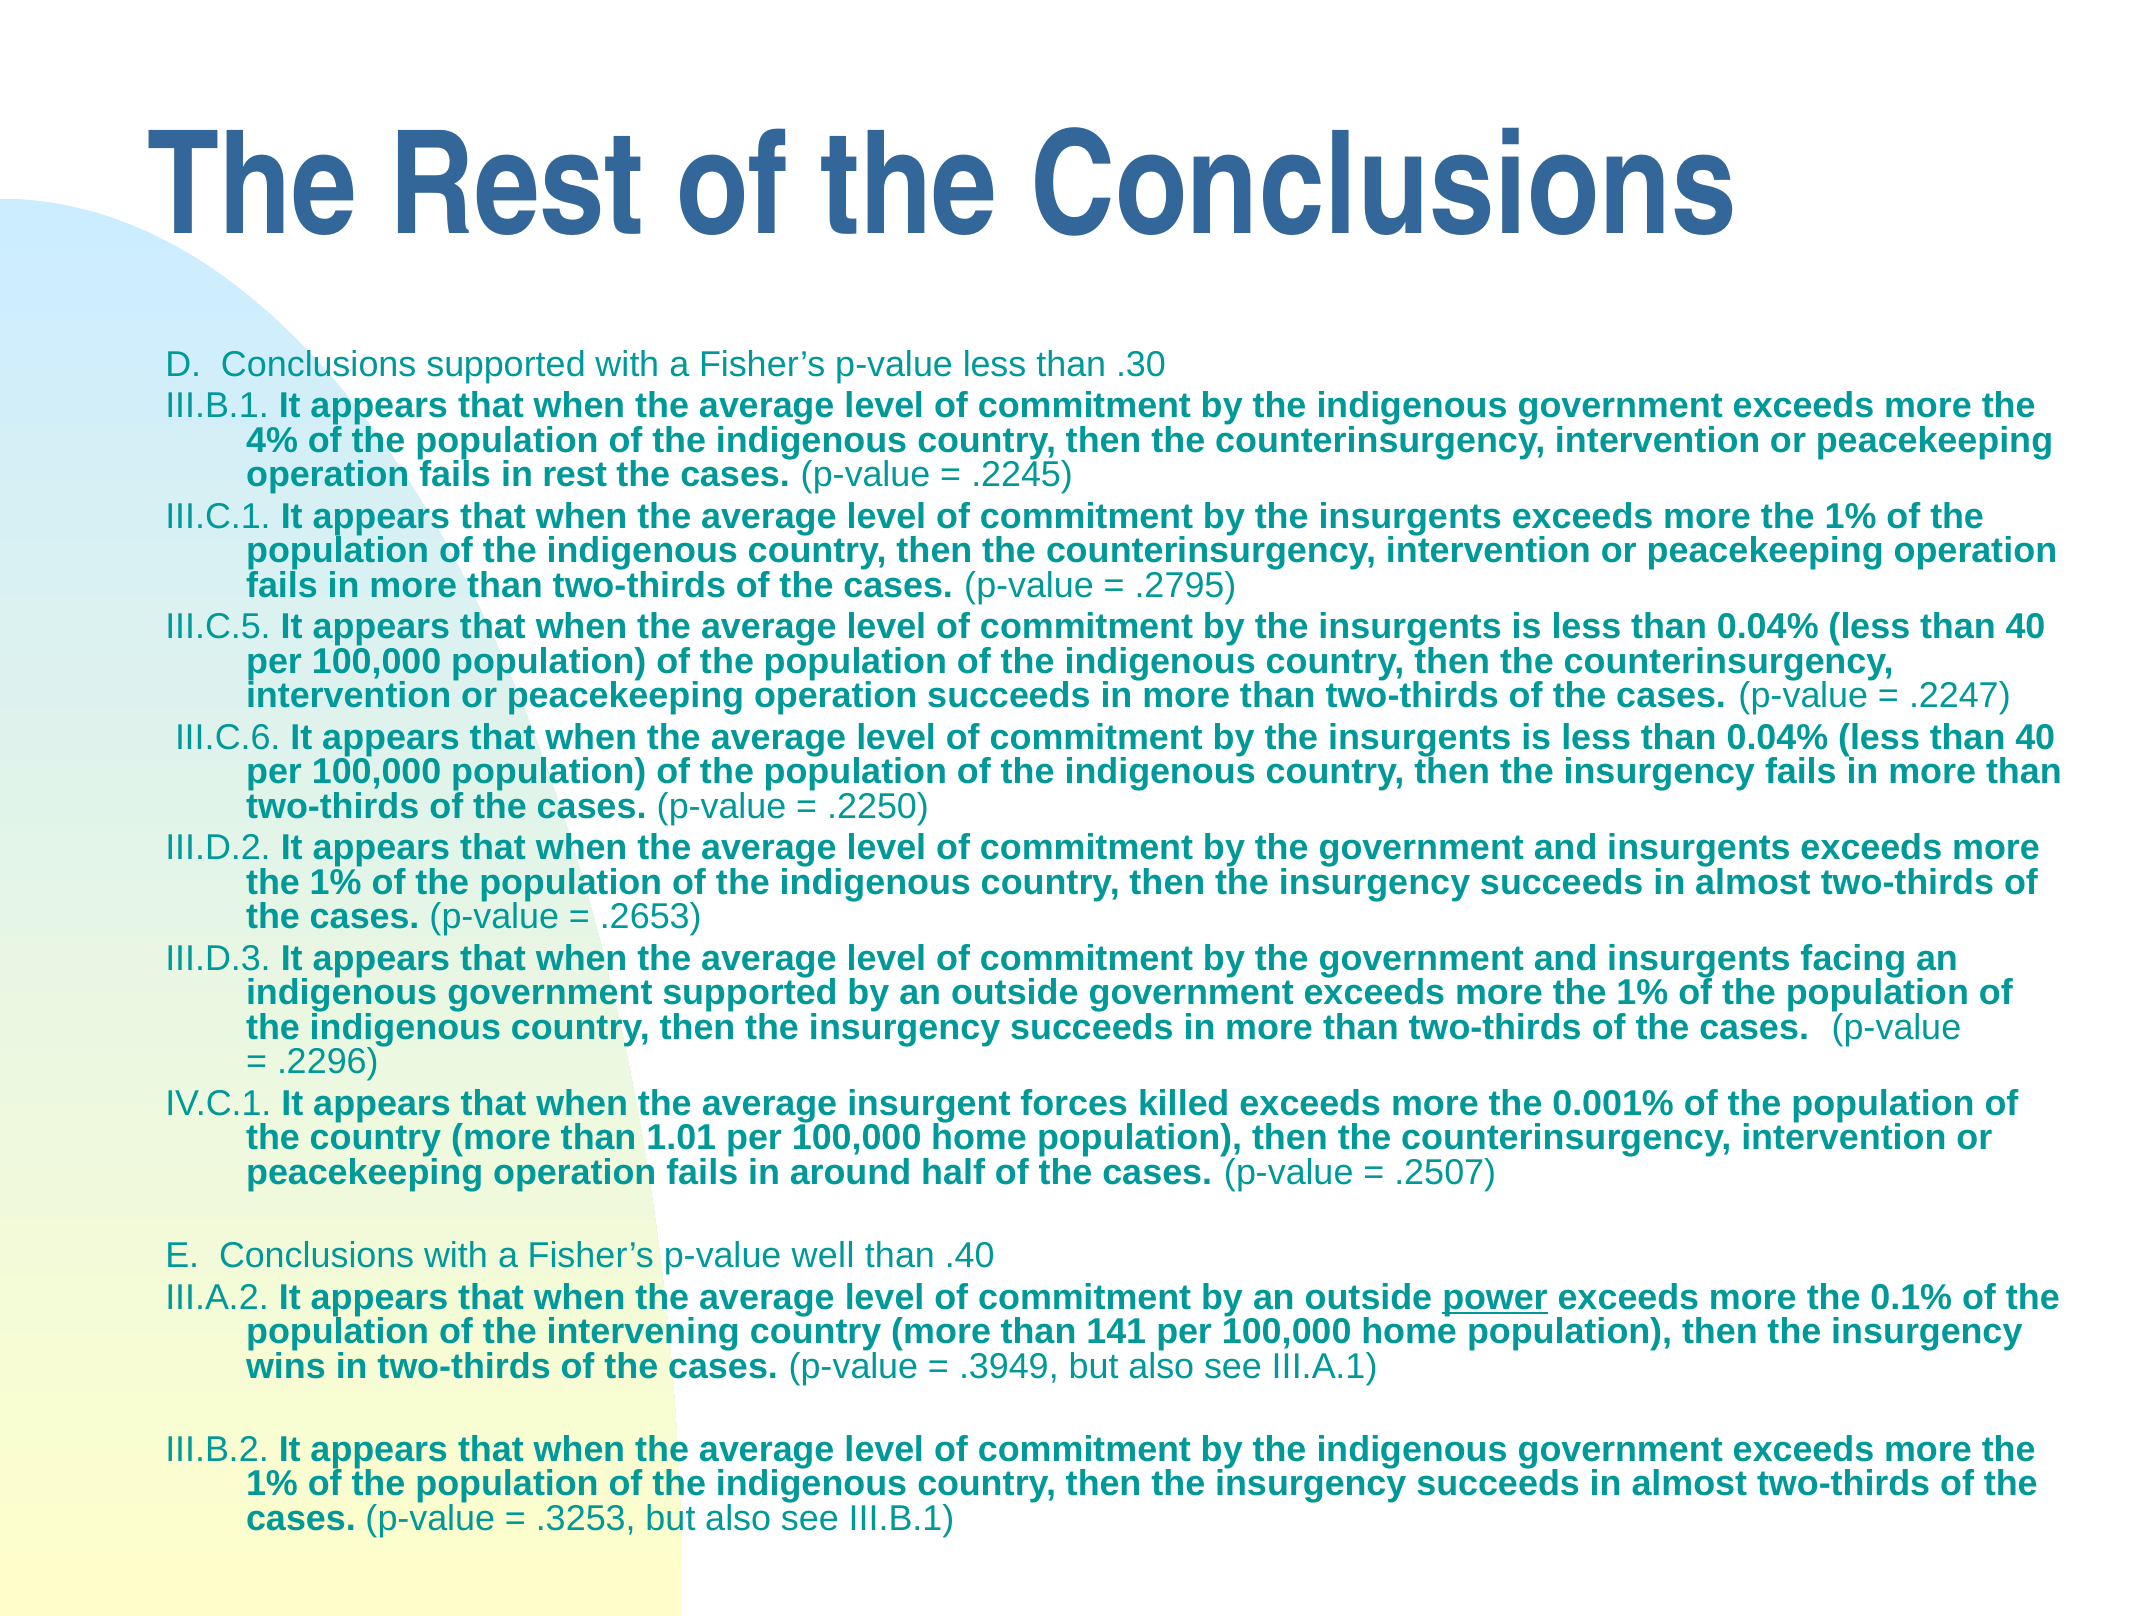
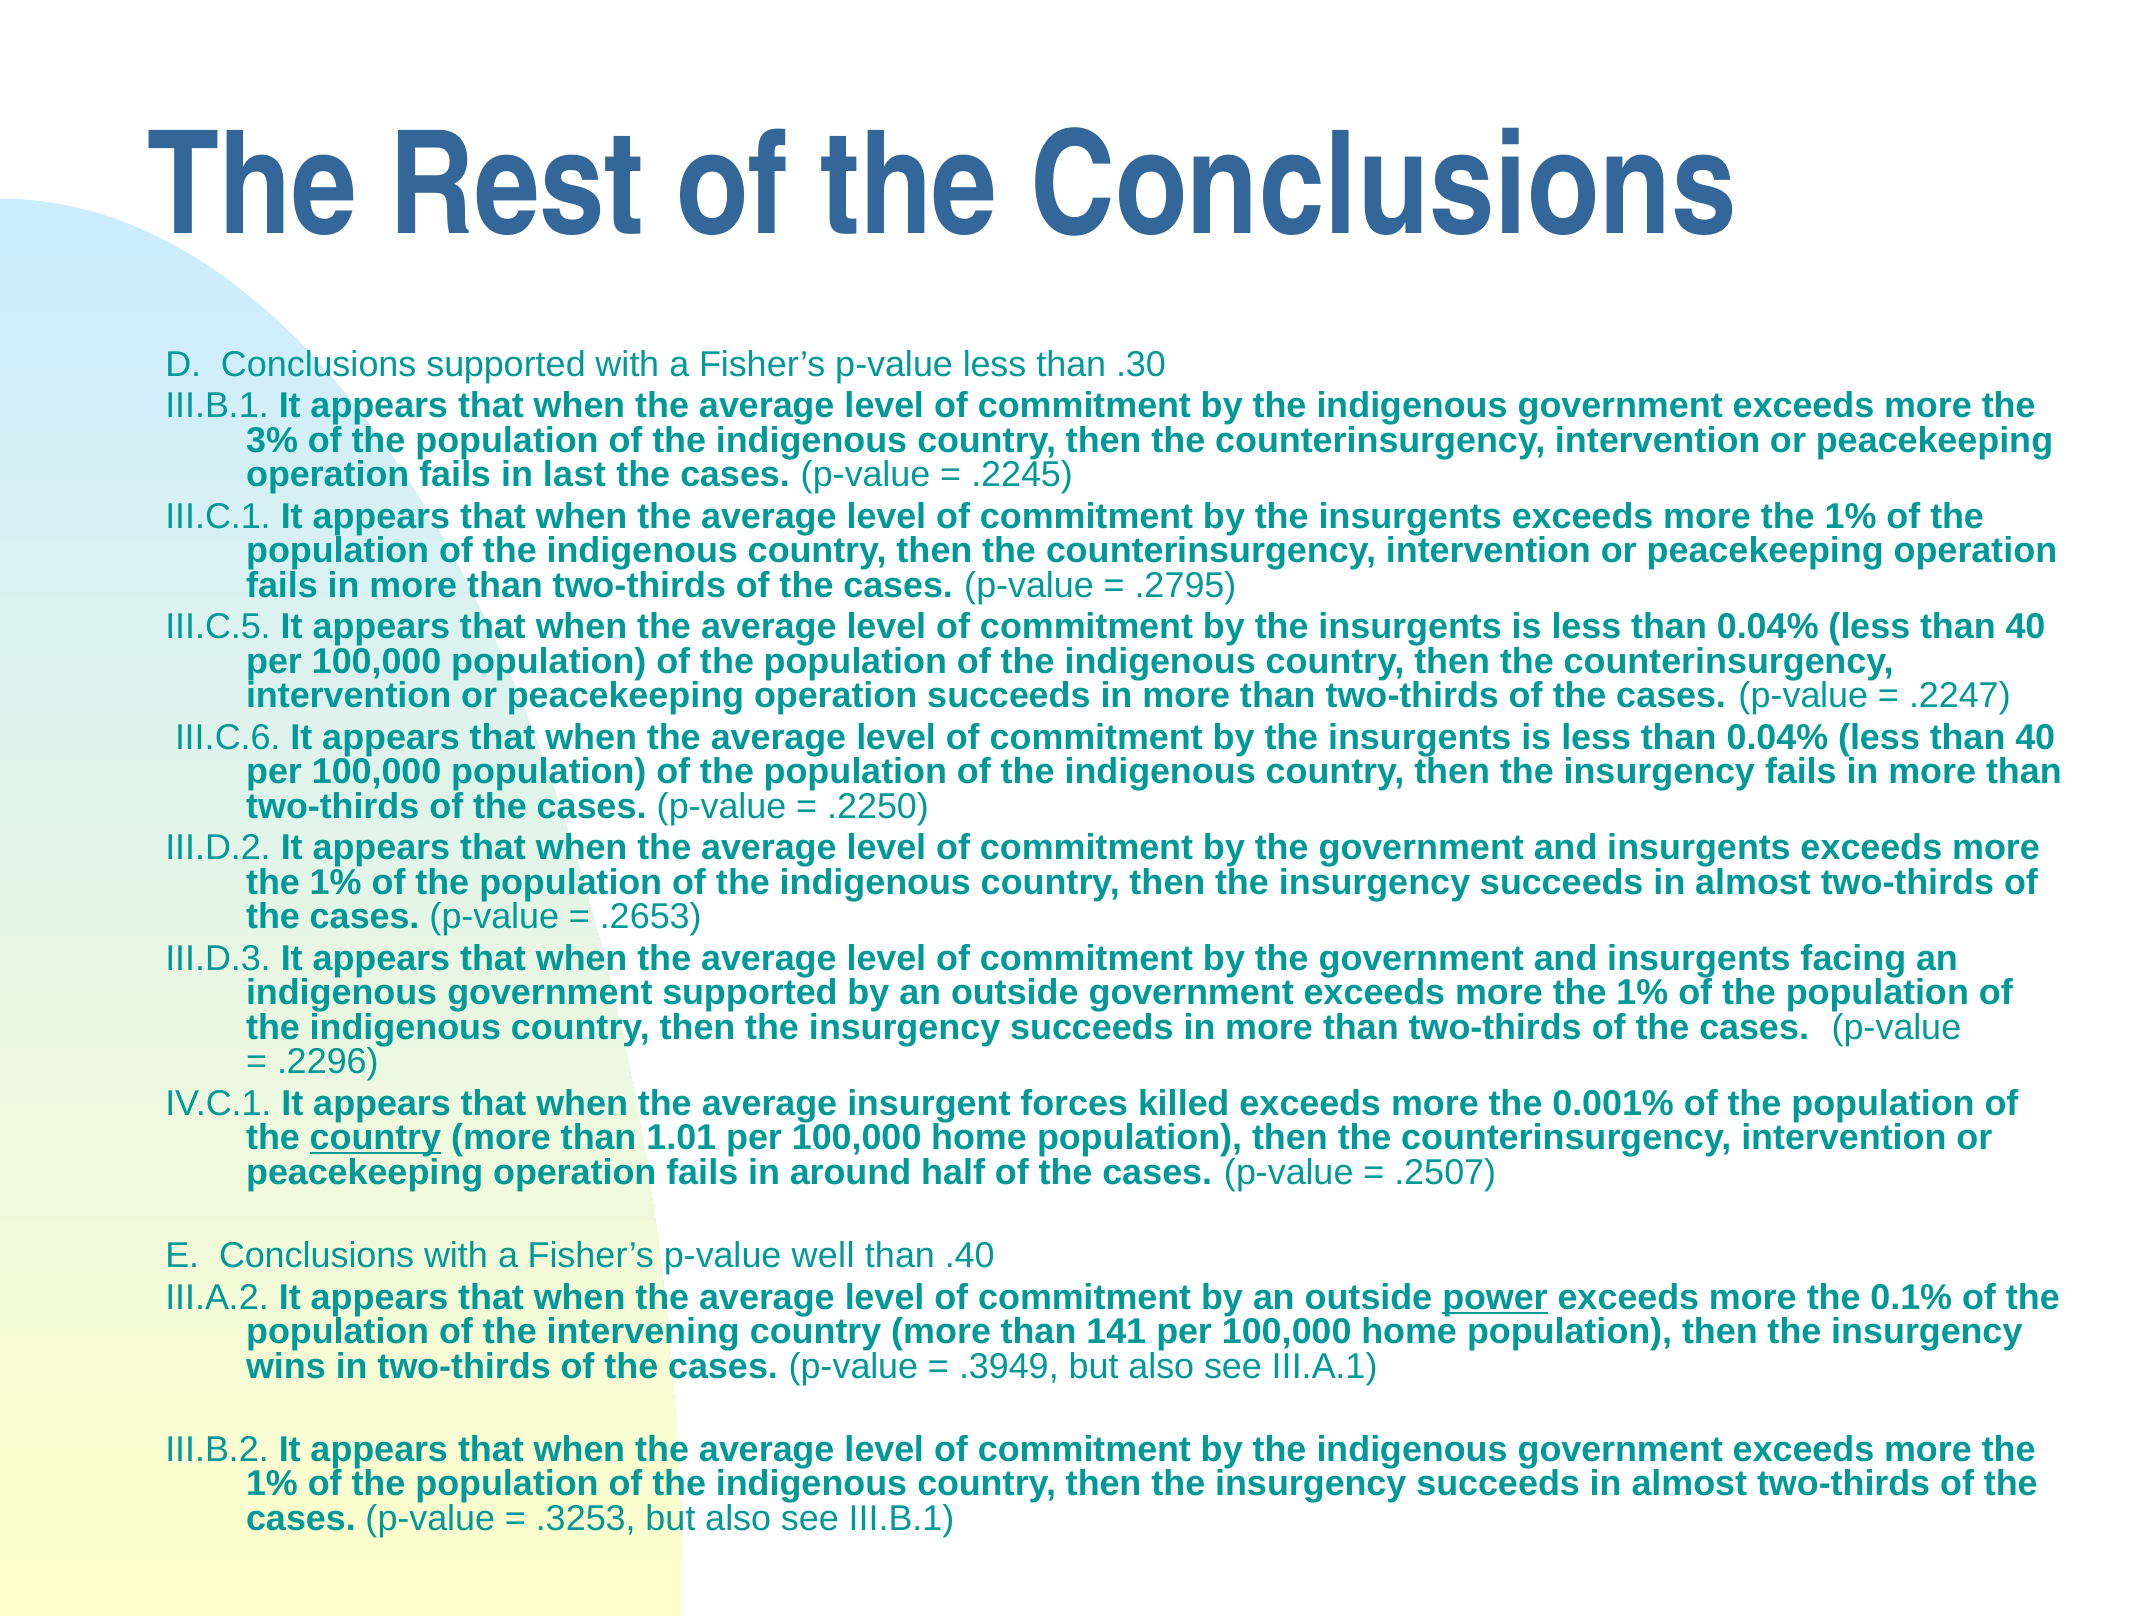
4%: 4% -> 3%
in rest: rest -> last
country at (375, 1138) underline: none -> present
